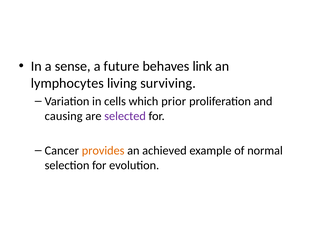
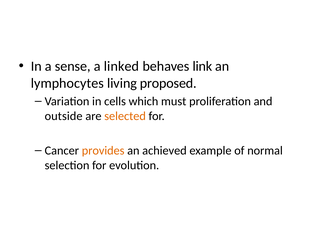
future: future -> linked
surviving: surviving -> proposed
prior: prior -> must
causing: causing -> outside
selected colour: purple -> orange
